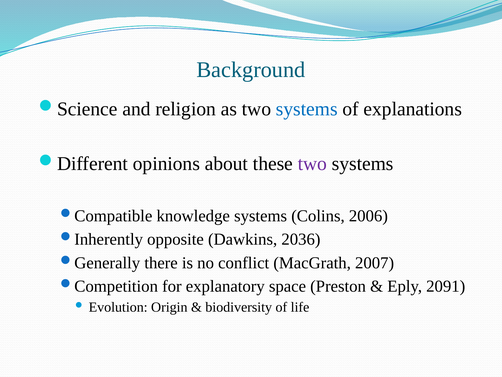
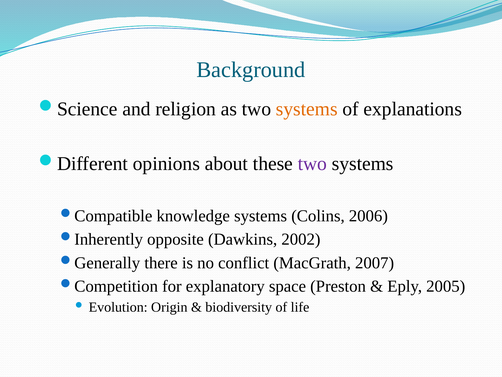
systems at (307, 109) colour: blue -> orange
2036: 2036 -> 2002
2091: 2091 -> 2005
